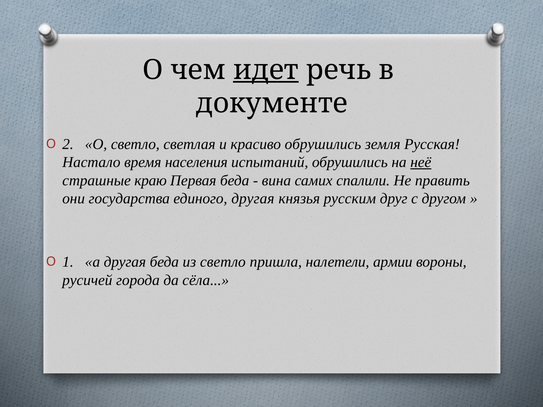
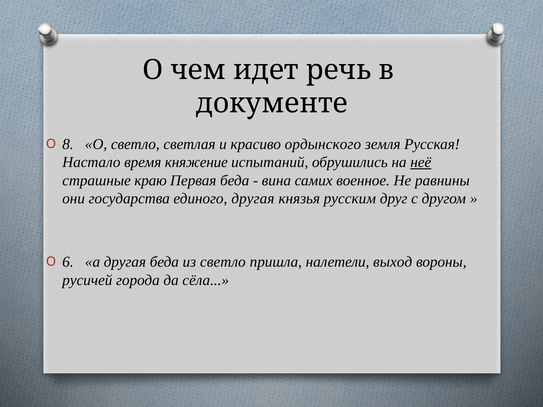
идет underline: present -> none
2: 2 -> 8
красиво обрушились: обрушились -> ордынского
населения: населения -> княжение
спалили: спалили -> военное
править: править -> равнины
1: 1 -> 6
армии: армии -> выход
